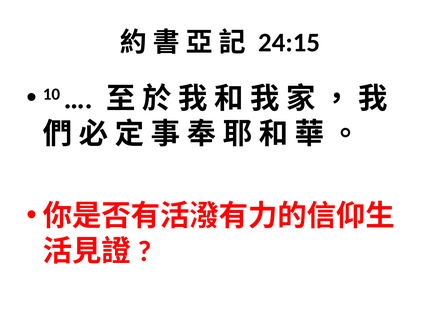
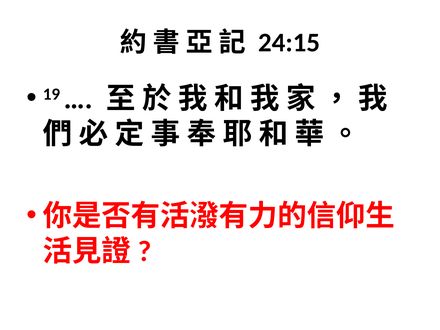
10: 10 -> 19
